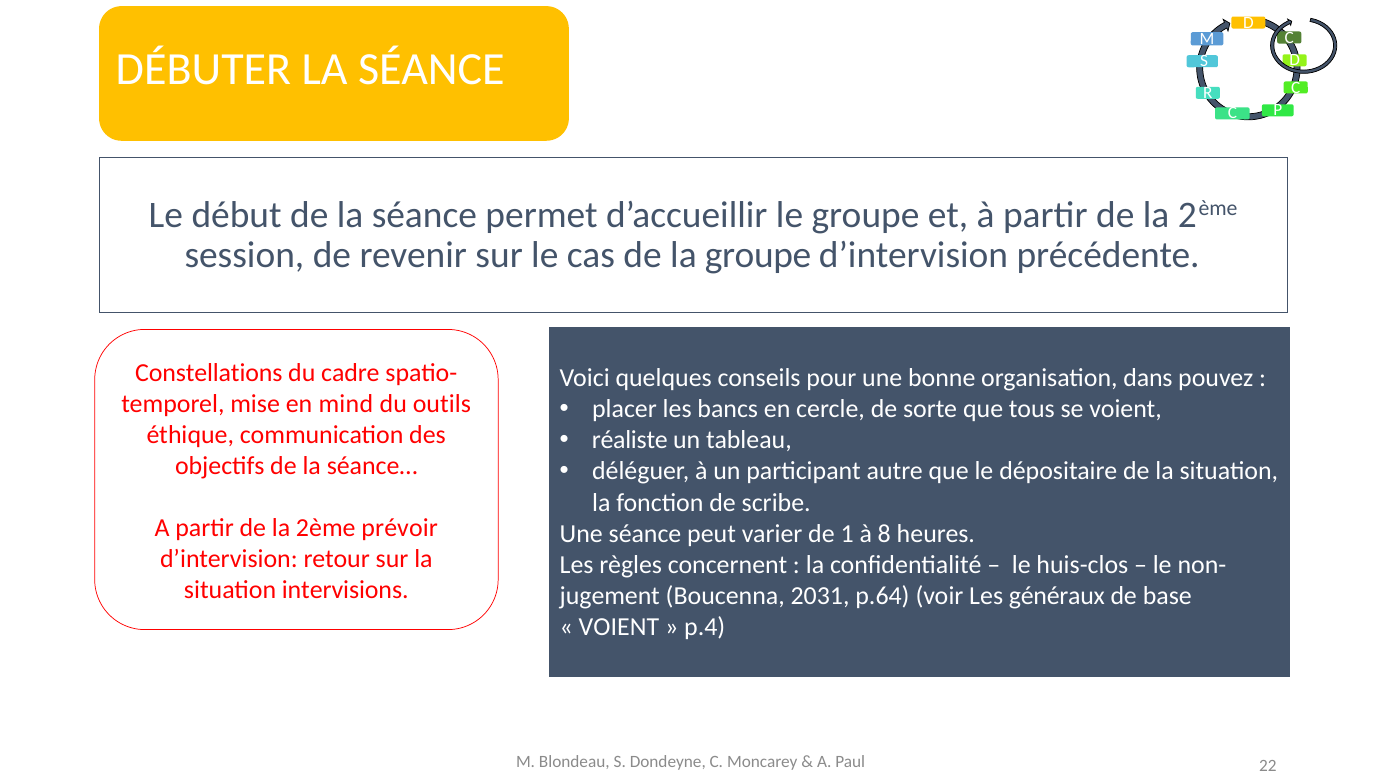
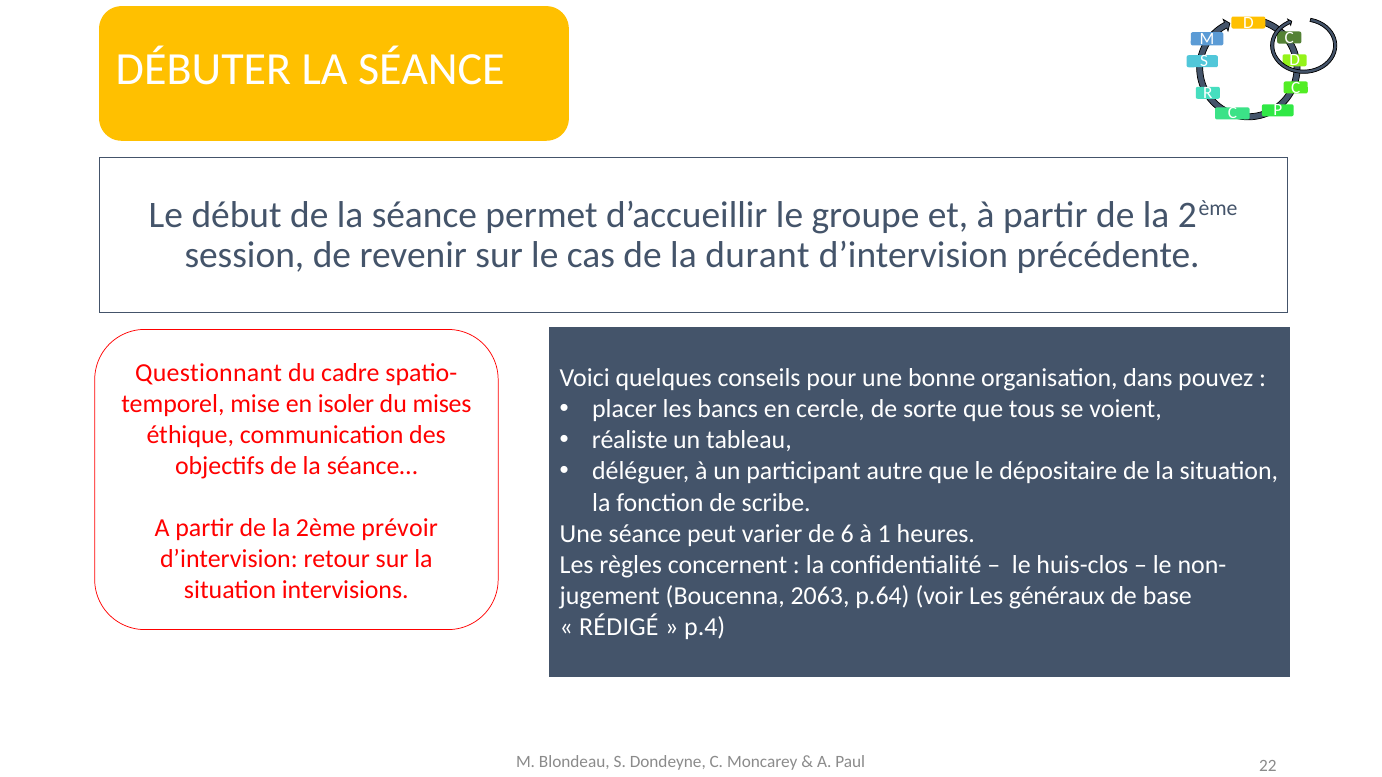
la groupe: groupe -> durant
Constellations: Constellations -> Questionnant
mind: mind -> isoler
outils: outils -> mises
1: 1 -> 6
8: 8 -> 1
2031: 2031 -> 2063
VOIENT at (619, 627): VOIENT -> RÉDIGÉ
